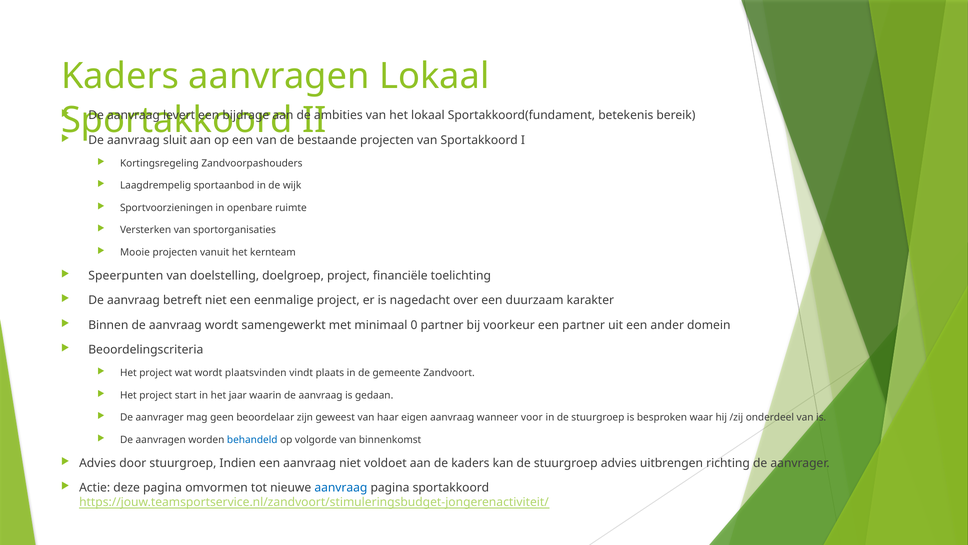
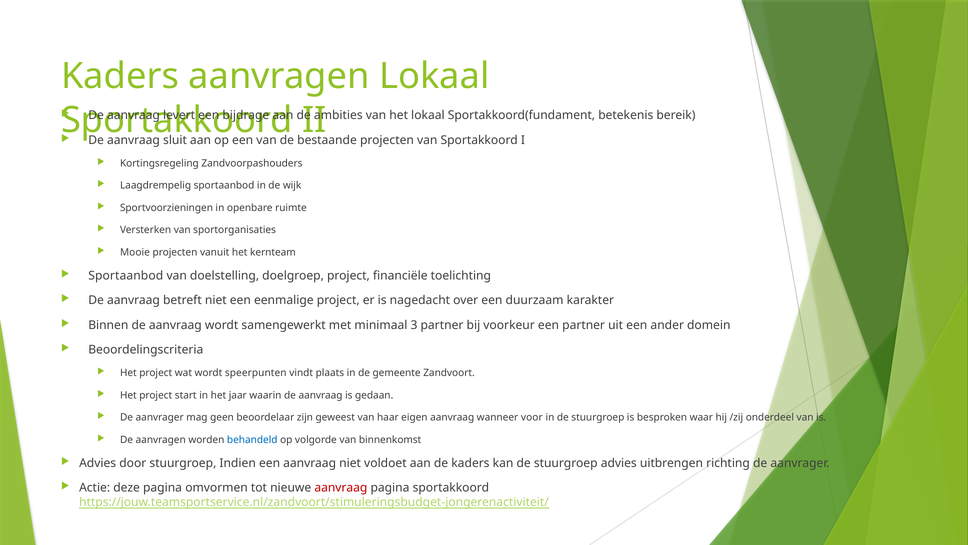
Speerpunten at (126, 276): Speerpunten -> Sportaanbod
0: 0 -> 3
plaatsvinden: plaatsvinden -> speerpunten
aanvraag at (341, 487) colour: blue -> red
